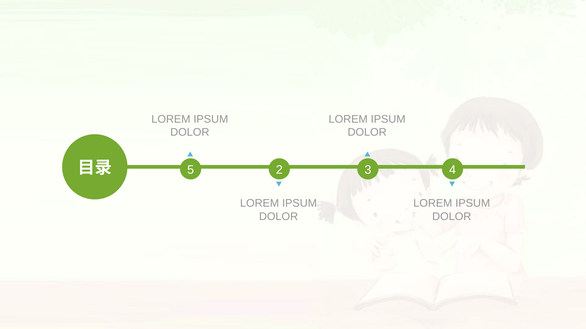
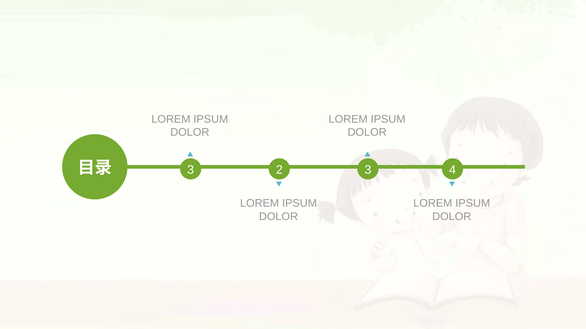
5 at (191, 170): 5 -> 3
